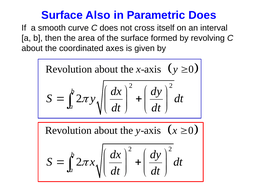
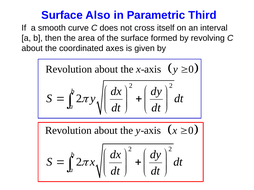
Parametric Does: Does -> Third
